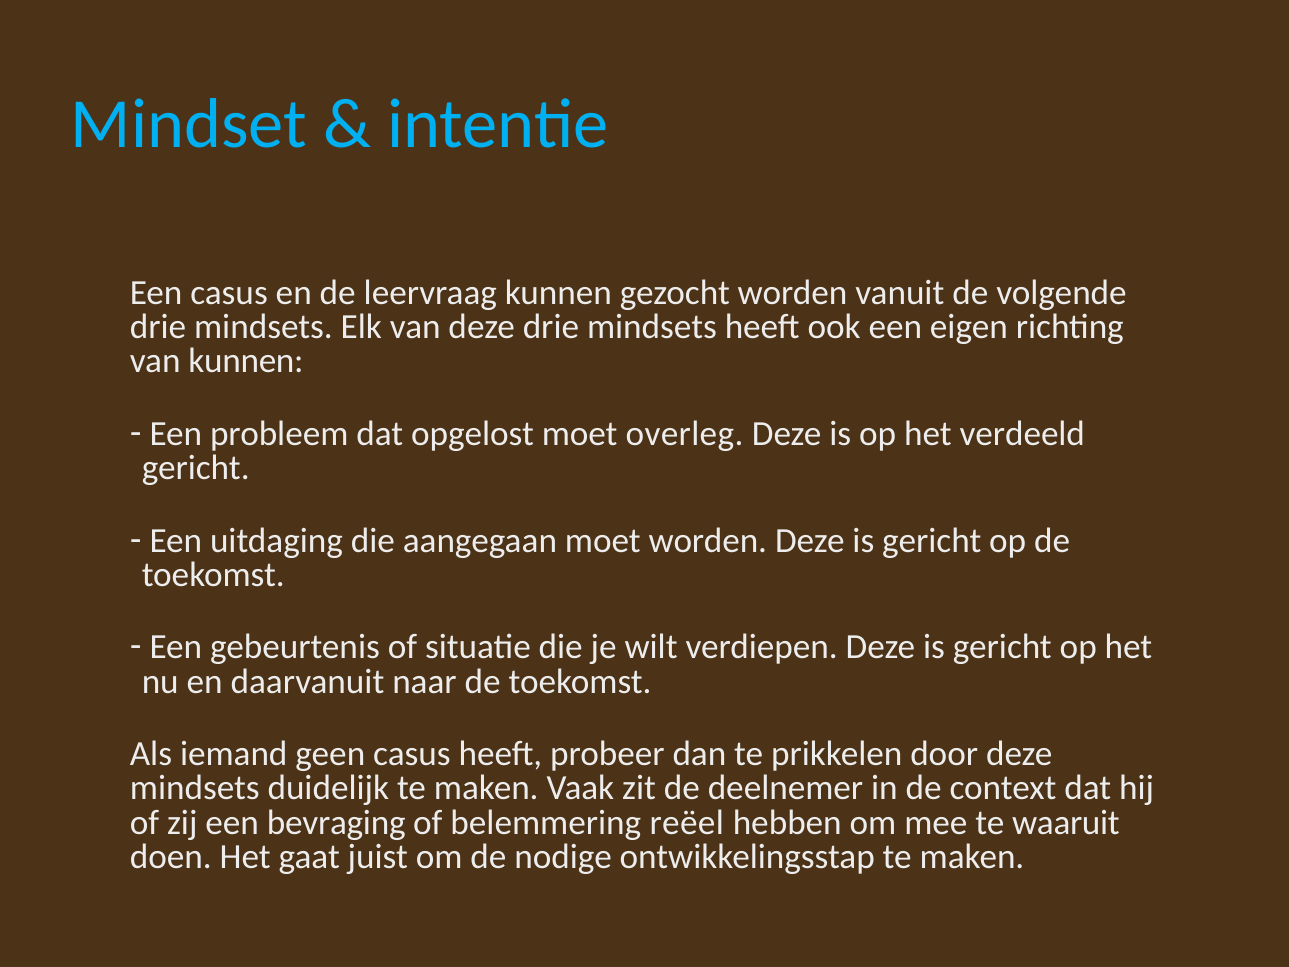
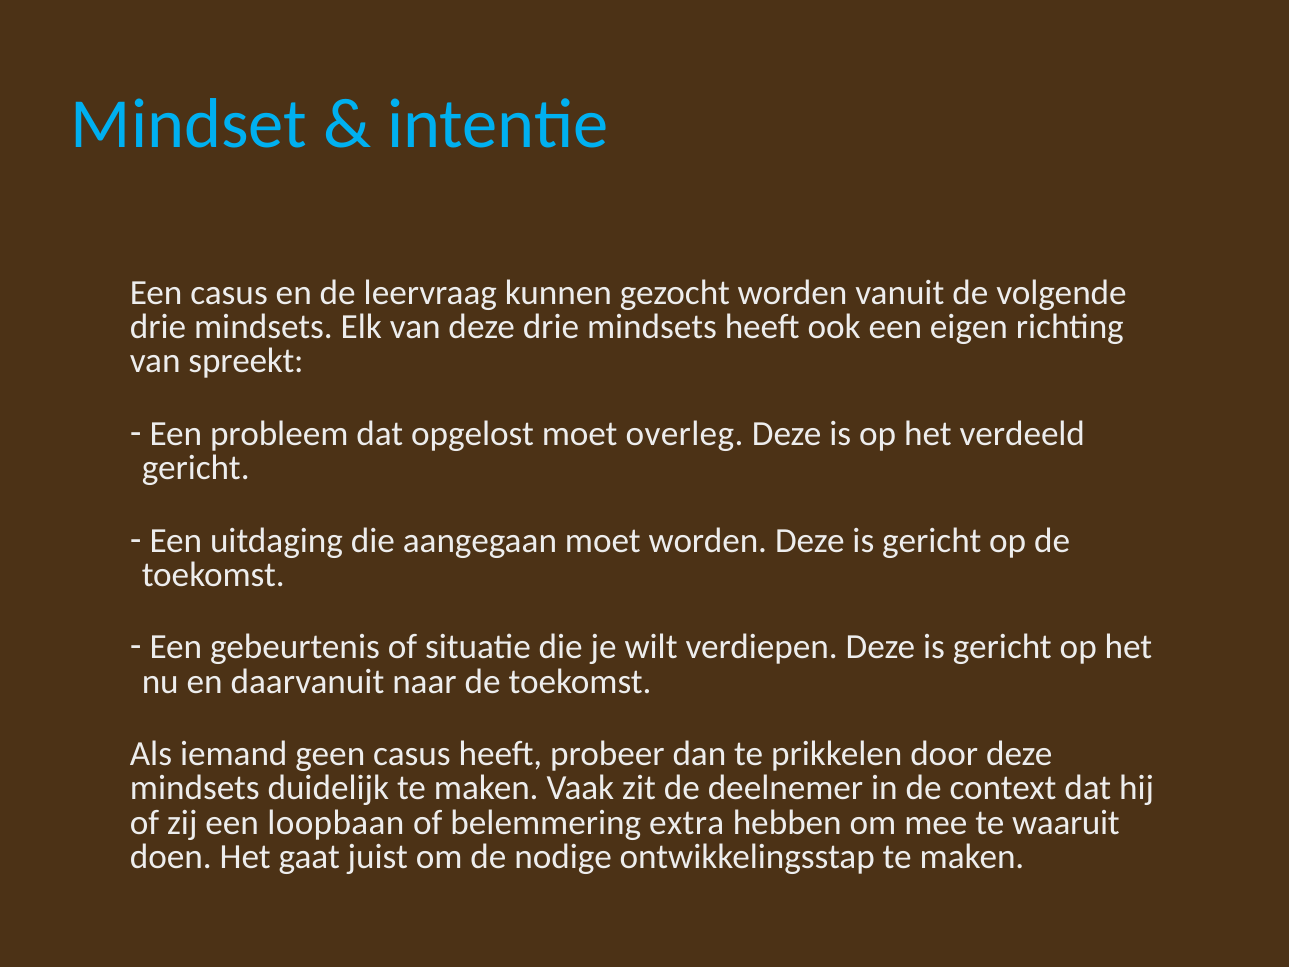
van kunnen: kunnen -> spreekt
bevraging: bevraging -> loopbaan
reëel: reëel -> extra
